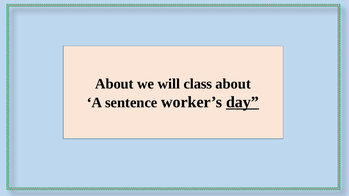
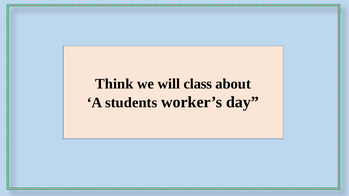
About at (114, 84): About -> Think
sentence: sentence -> students
day underline: present -> none
